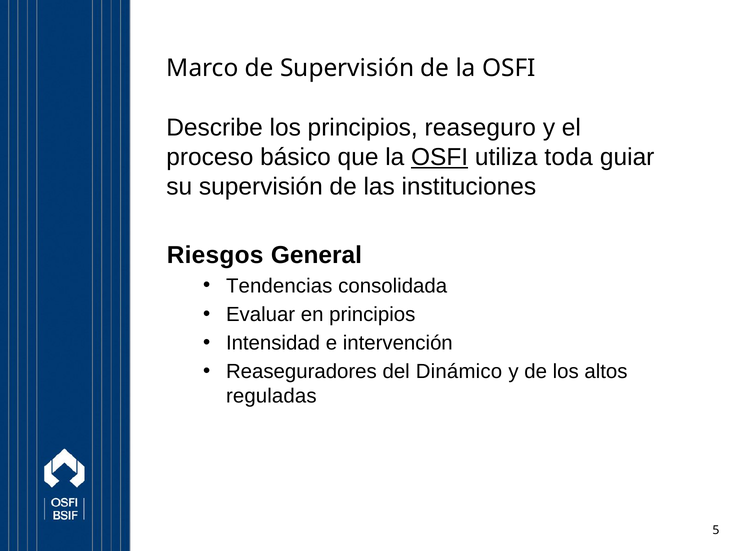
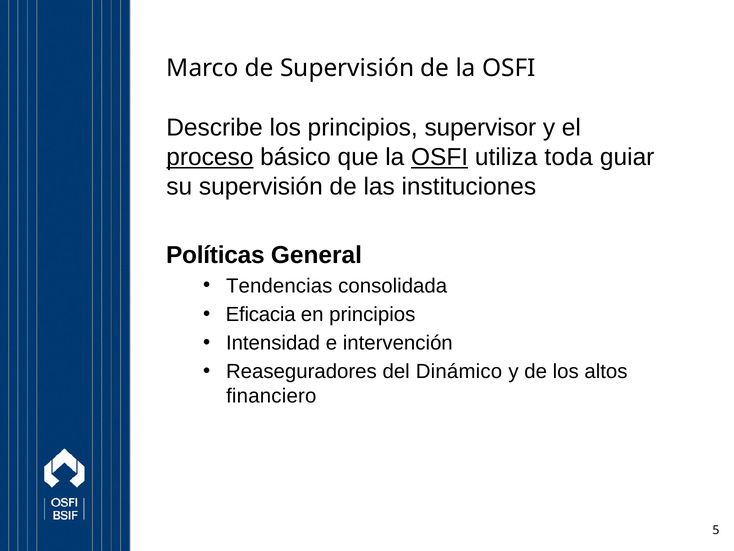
reaseguro: reaseguro -> supervisor
proceso underline: none -> present
Riesgos: Riesgos -> Políticas
Evaluar: Evaluar -> Eficacia
reguladas: reguladas -> financiero
